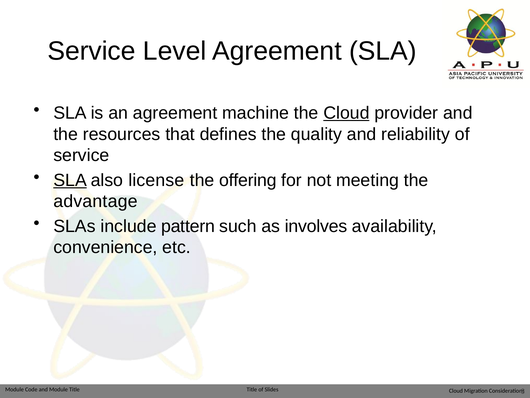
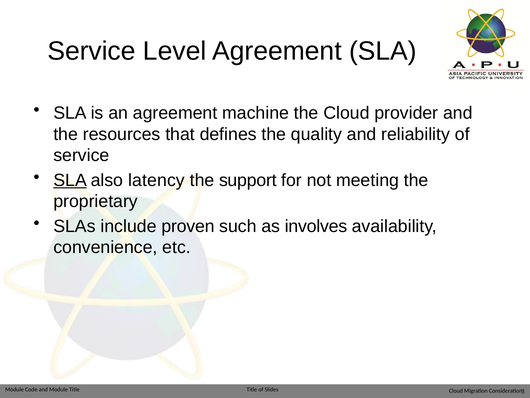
Cloud at (346, 113) underline: present -> none
license: license -> latency
offering: offering -> support
advantage: advantage -> proprietary
pattern: pattern -> proven
